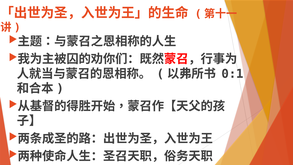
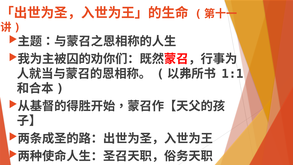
0:1: 0:1 -> 1:1
